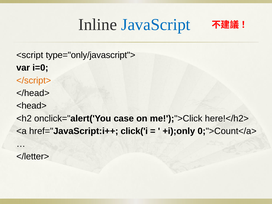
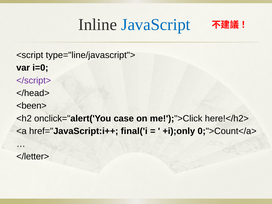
type="only/javascript">: type="only/javascript"> -> type="line/javascript">
</script> colour: orange -> purple
<head>: <head> -> <been>
click('i: click('i -> final('i
